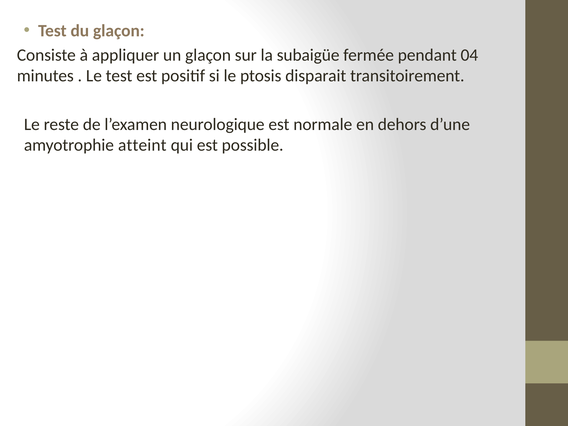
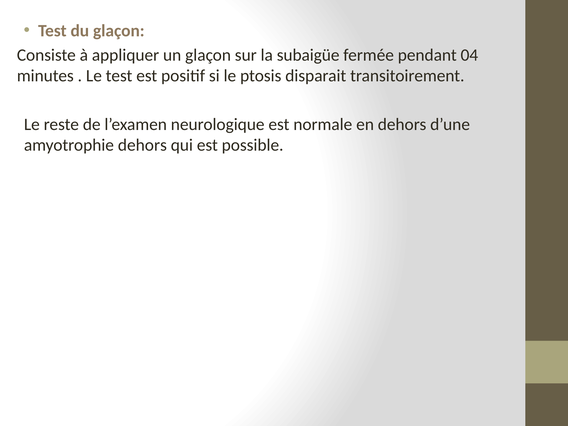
amyotrophie atteint: atteint -> dehors
